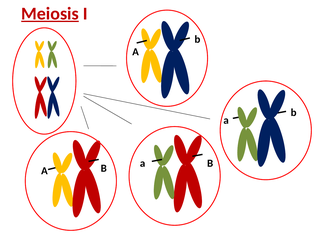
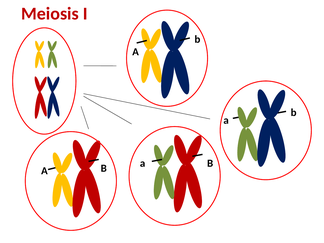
Meiosis underline: present -> none
